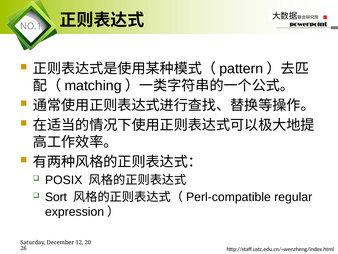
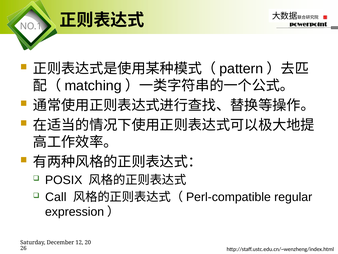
Sort: Sort -> Call
